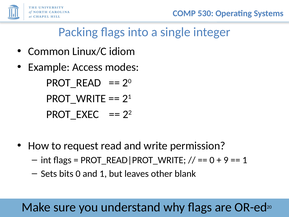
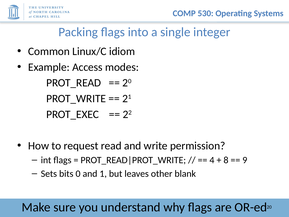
0 at (212, 160): 0 -> 4
9: 9 -> 8
1 at (245, 160): 1 -> 9
